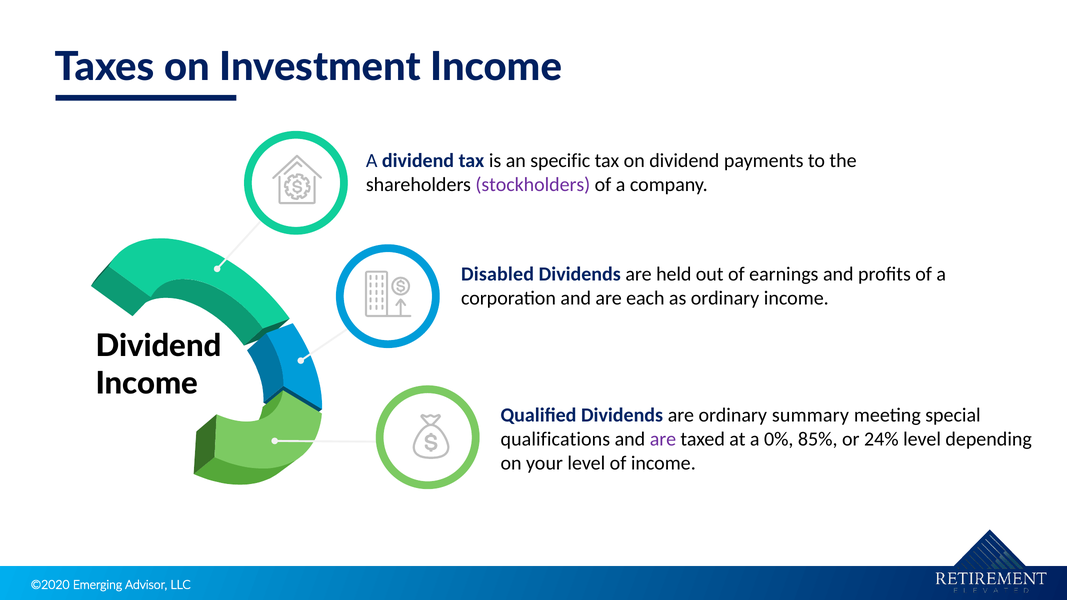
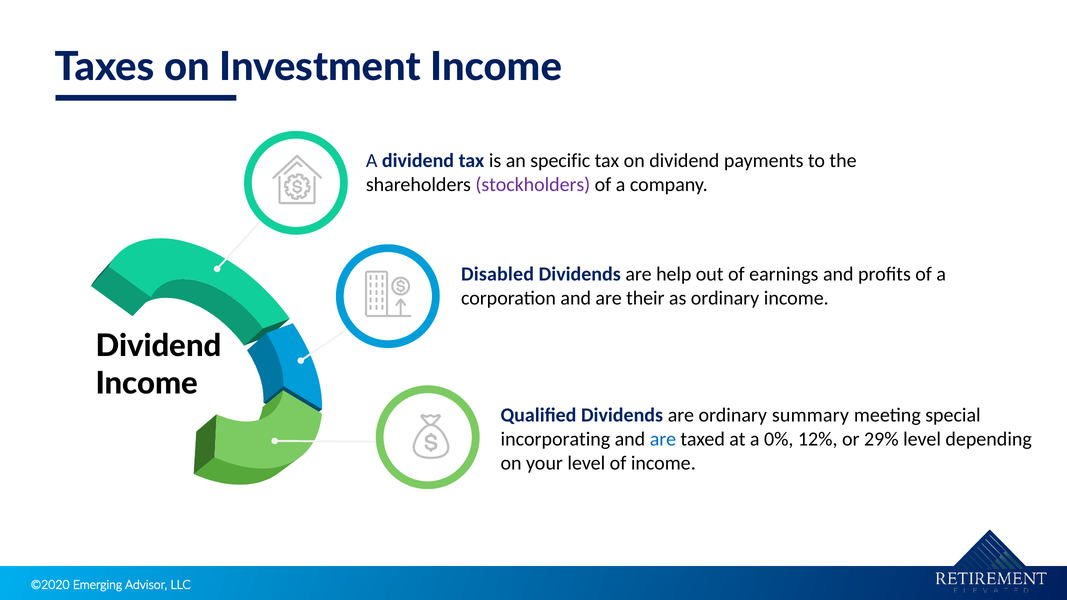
held: held -> help
each: each -> their
qualifications: qualifications -> incorporating
are at (663, 439) colour: purple -> blue
85%: 85% -> 12%
24%: 24% -> 29%
